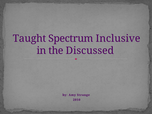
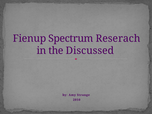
Taught: Taught -> Fienup
Inclusive: Inclusive -> Reserach
